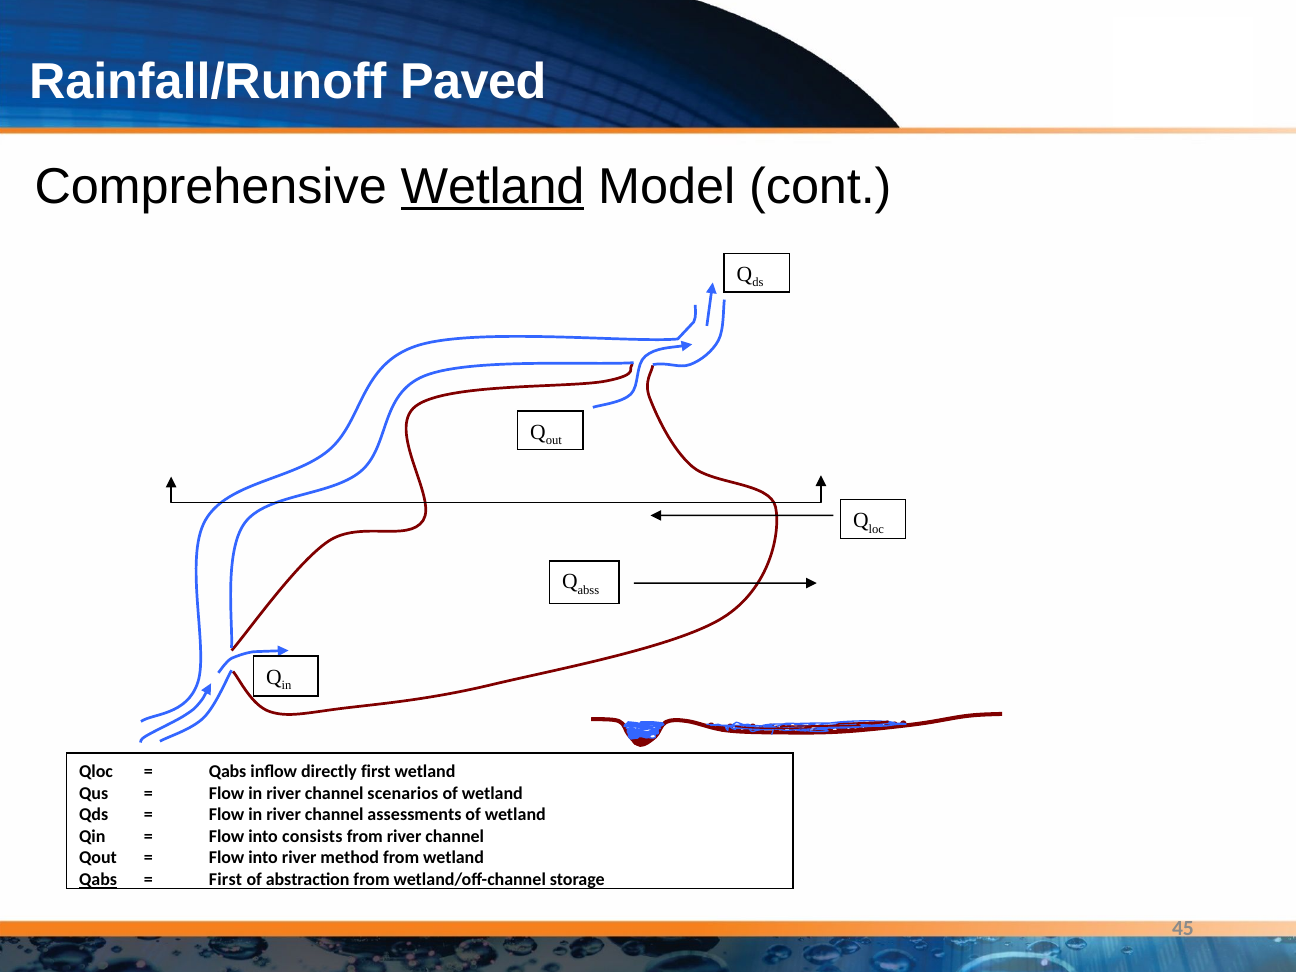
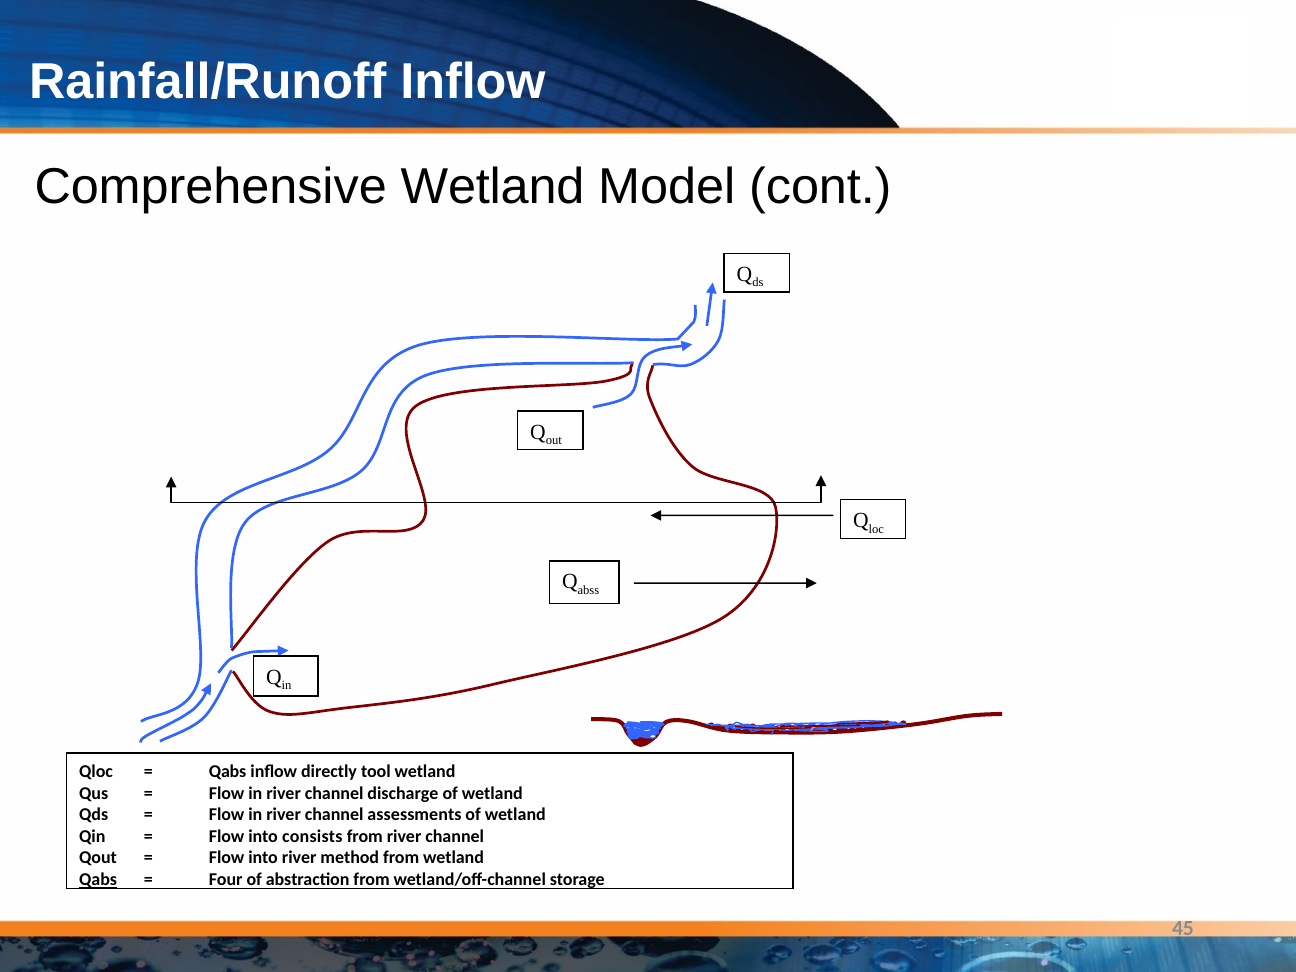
Rainfall/Runoff Paved: Paved -> Inflow
Wetland at (493, 187) underline: present -> none
directly first: first -> tool
scenarios: scenarios -> discharge
First at (226, 880): First -> Four
